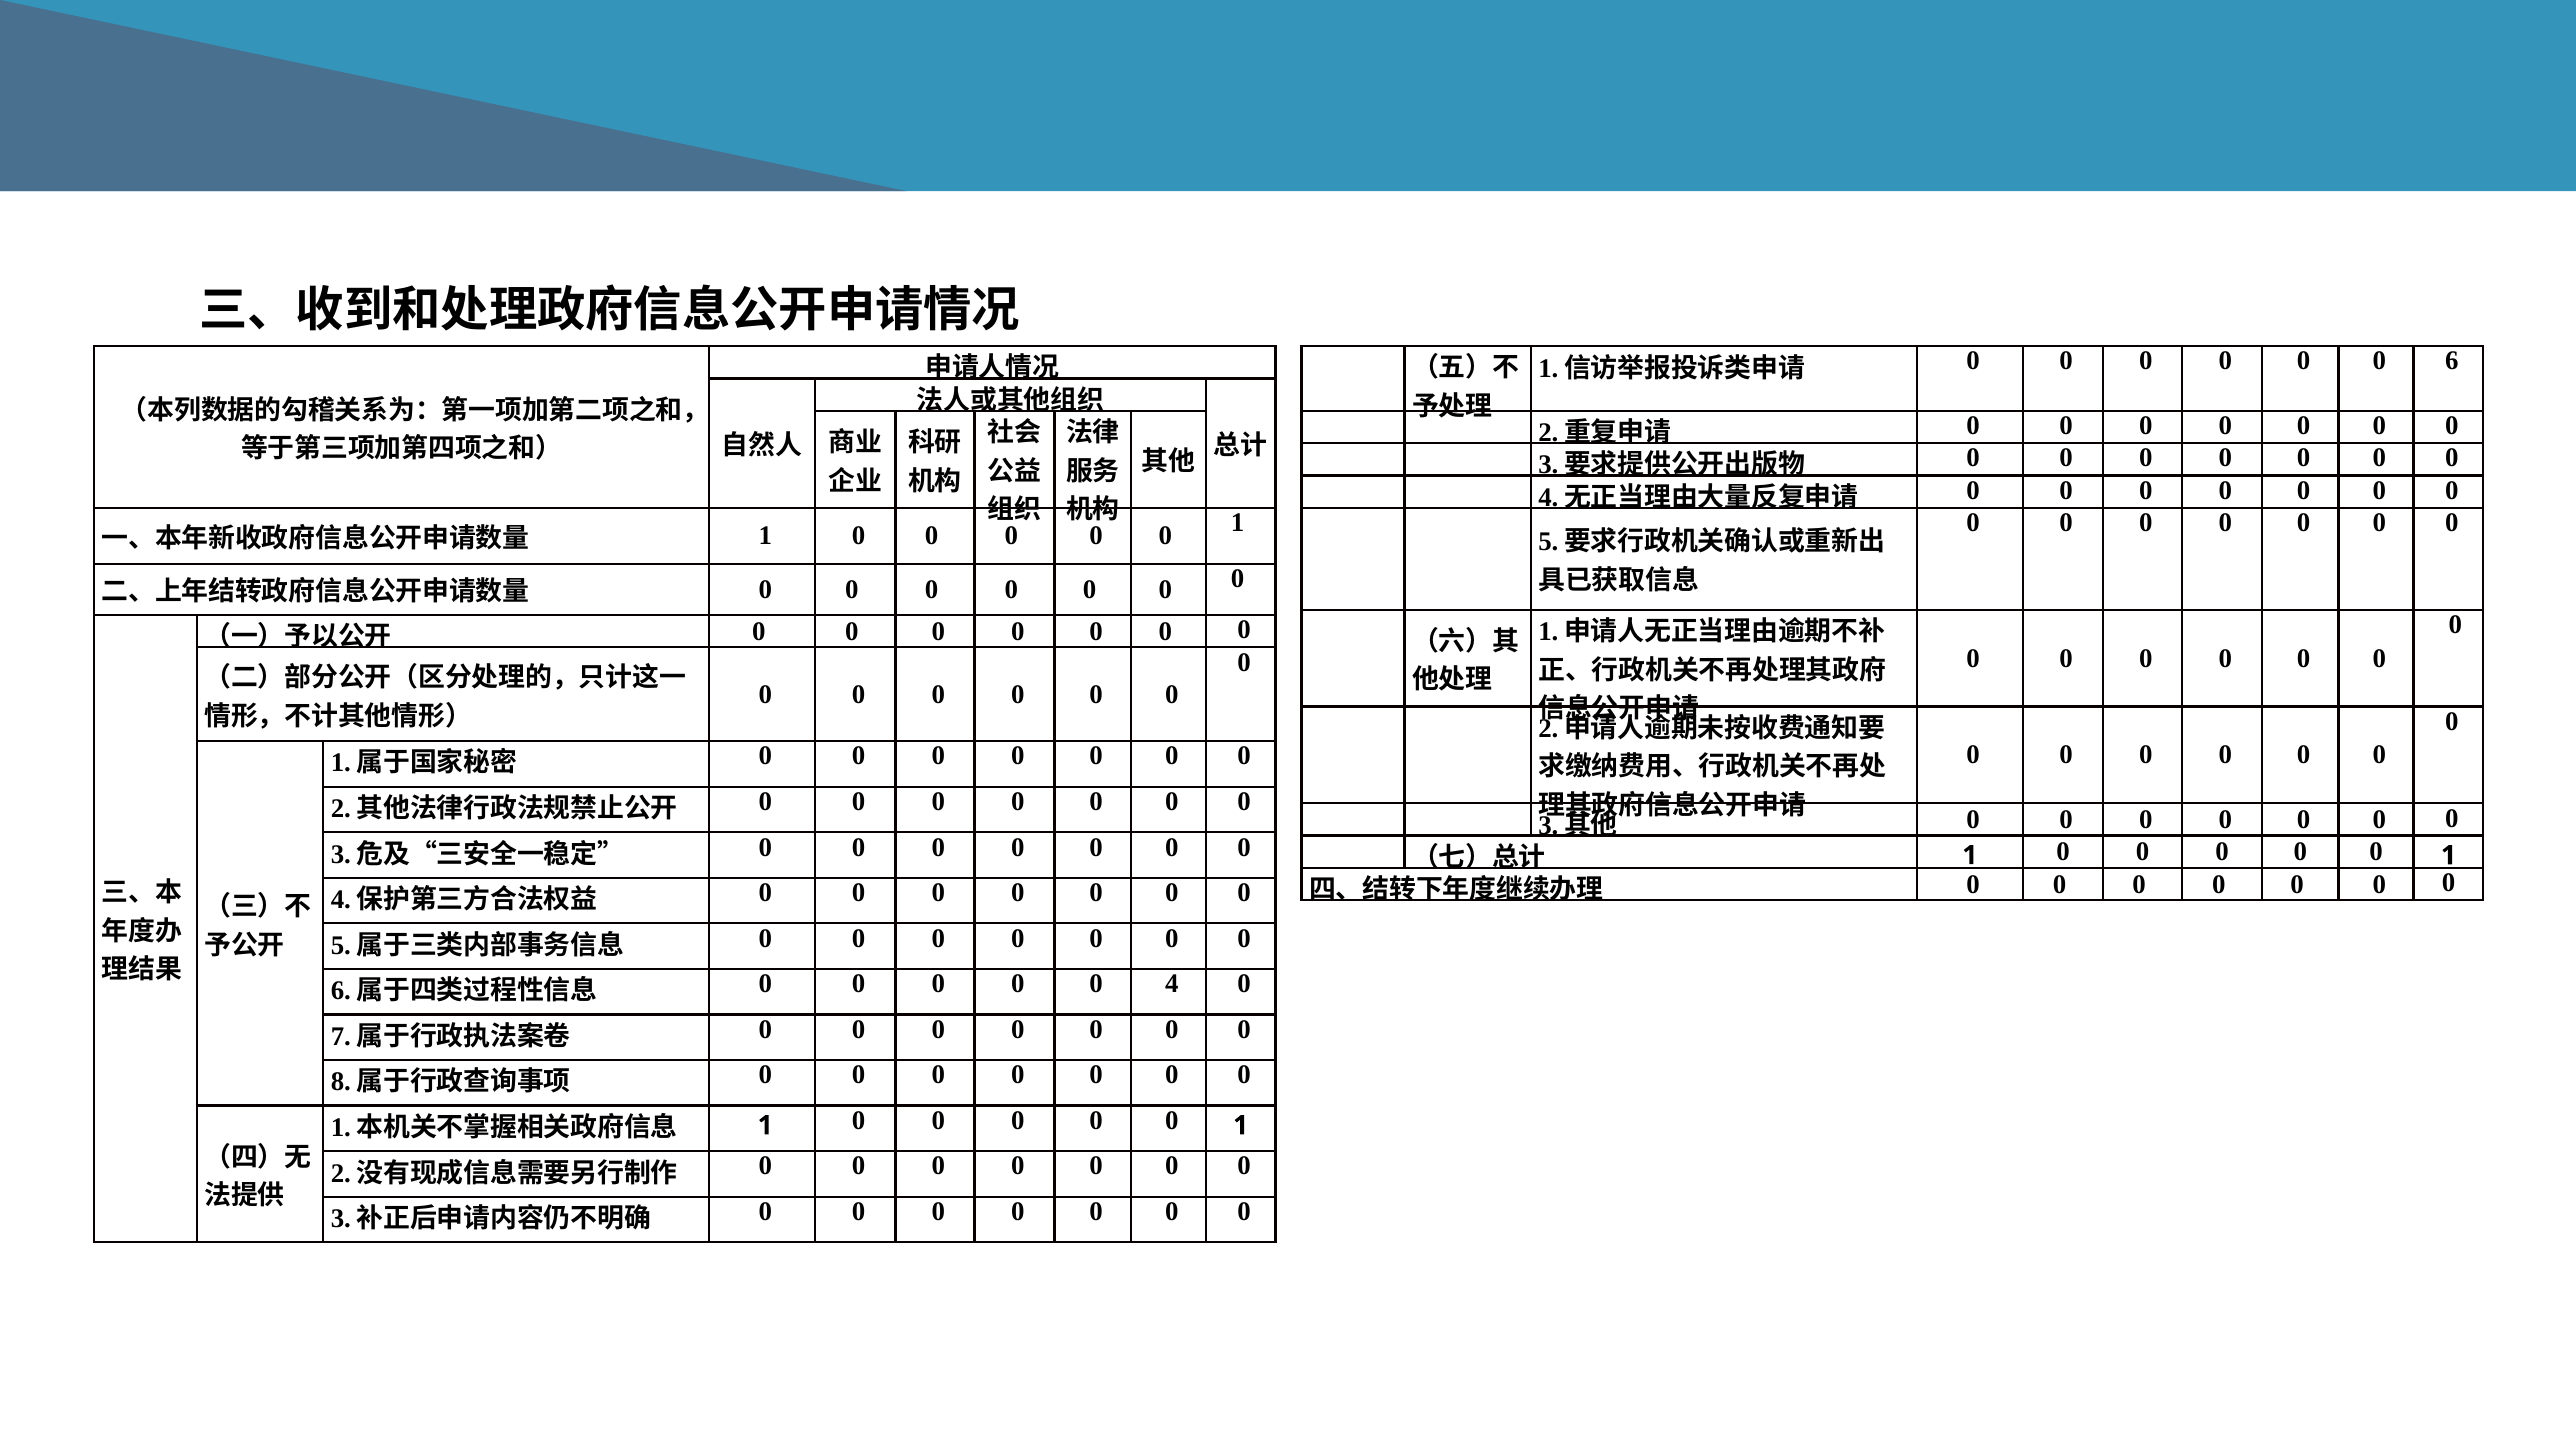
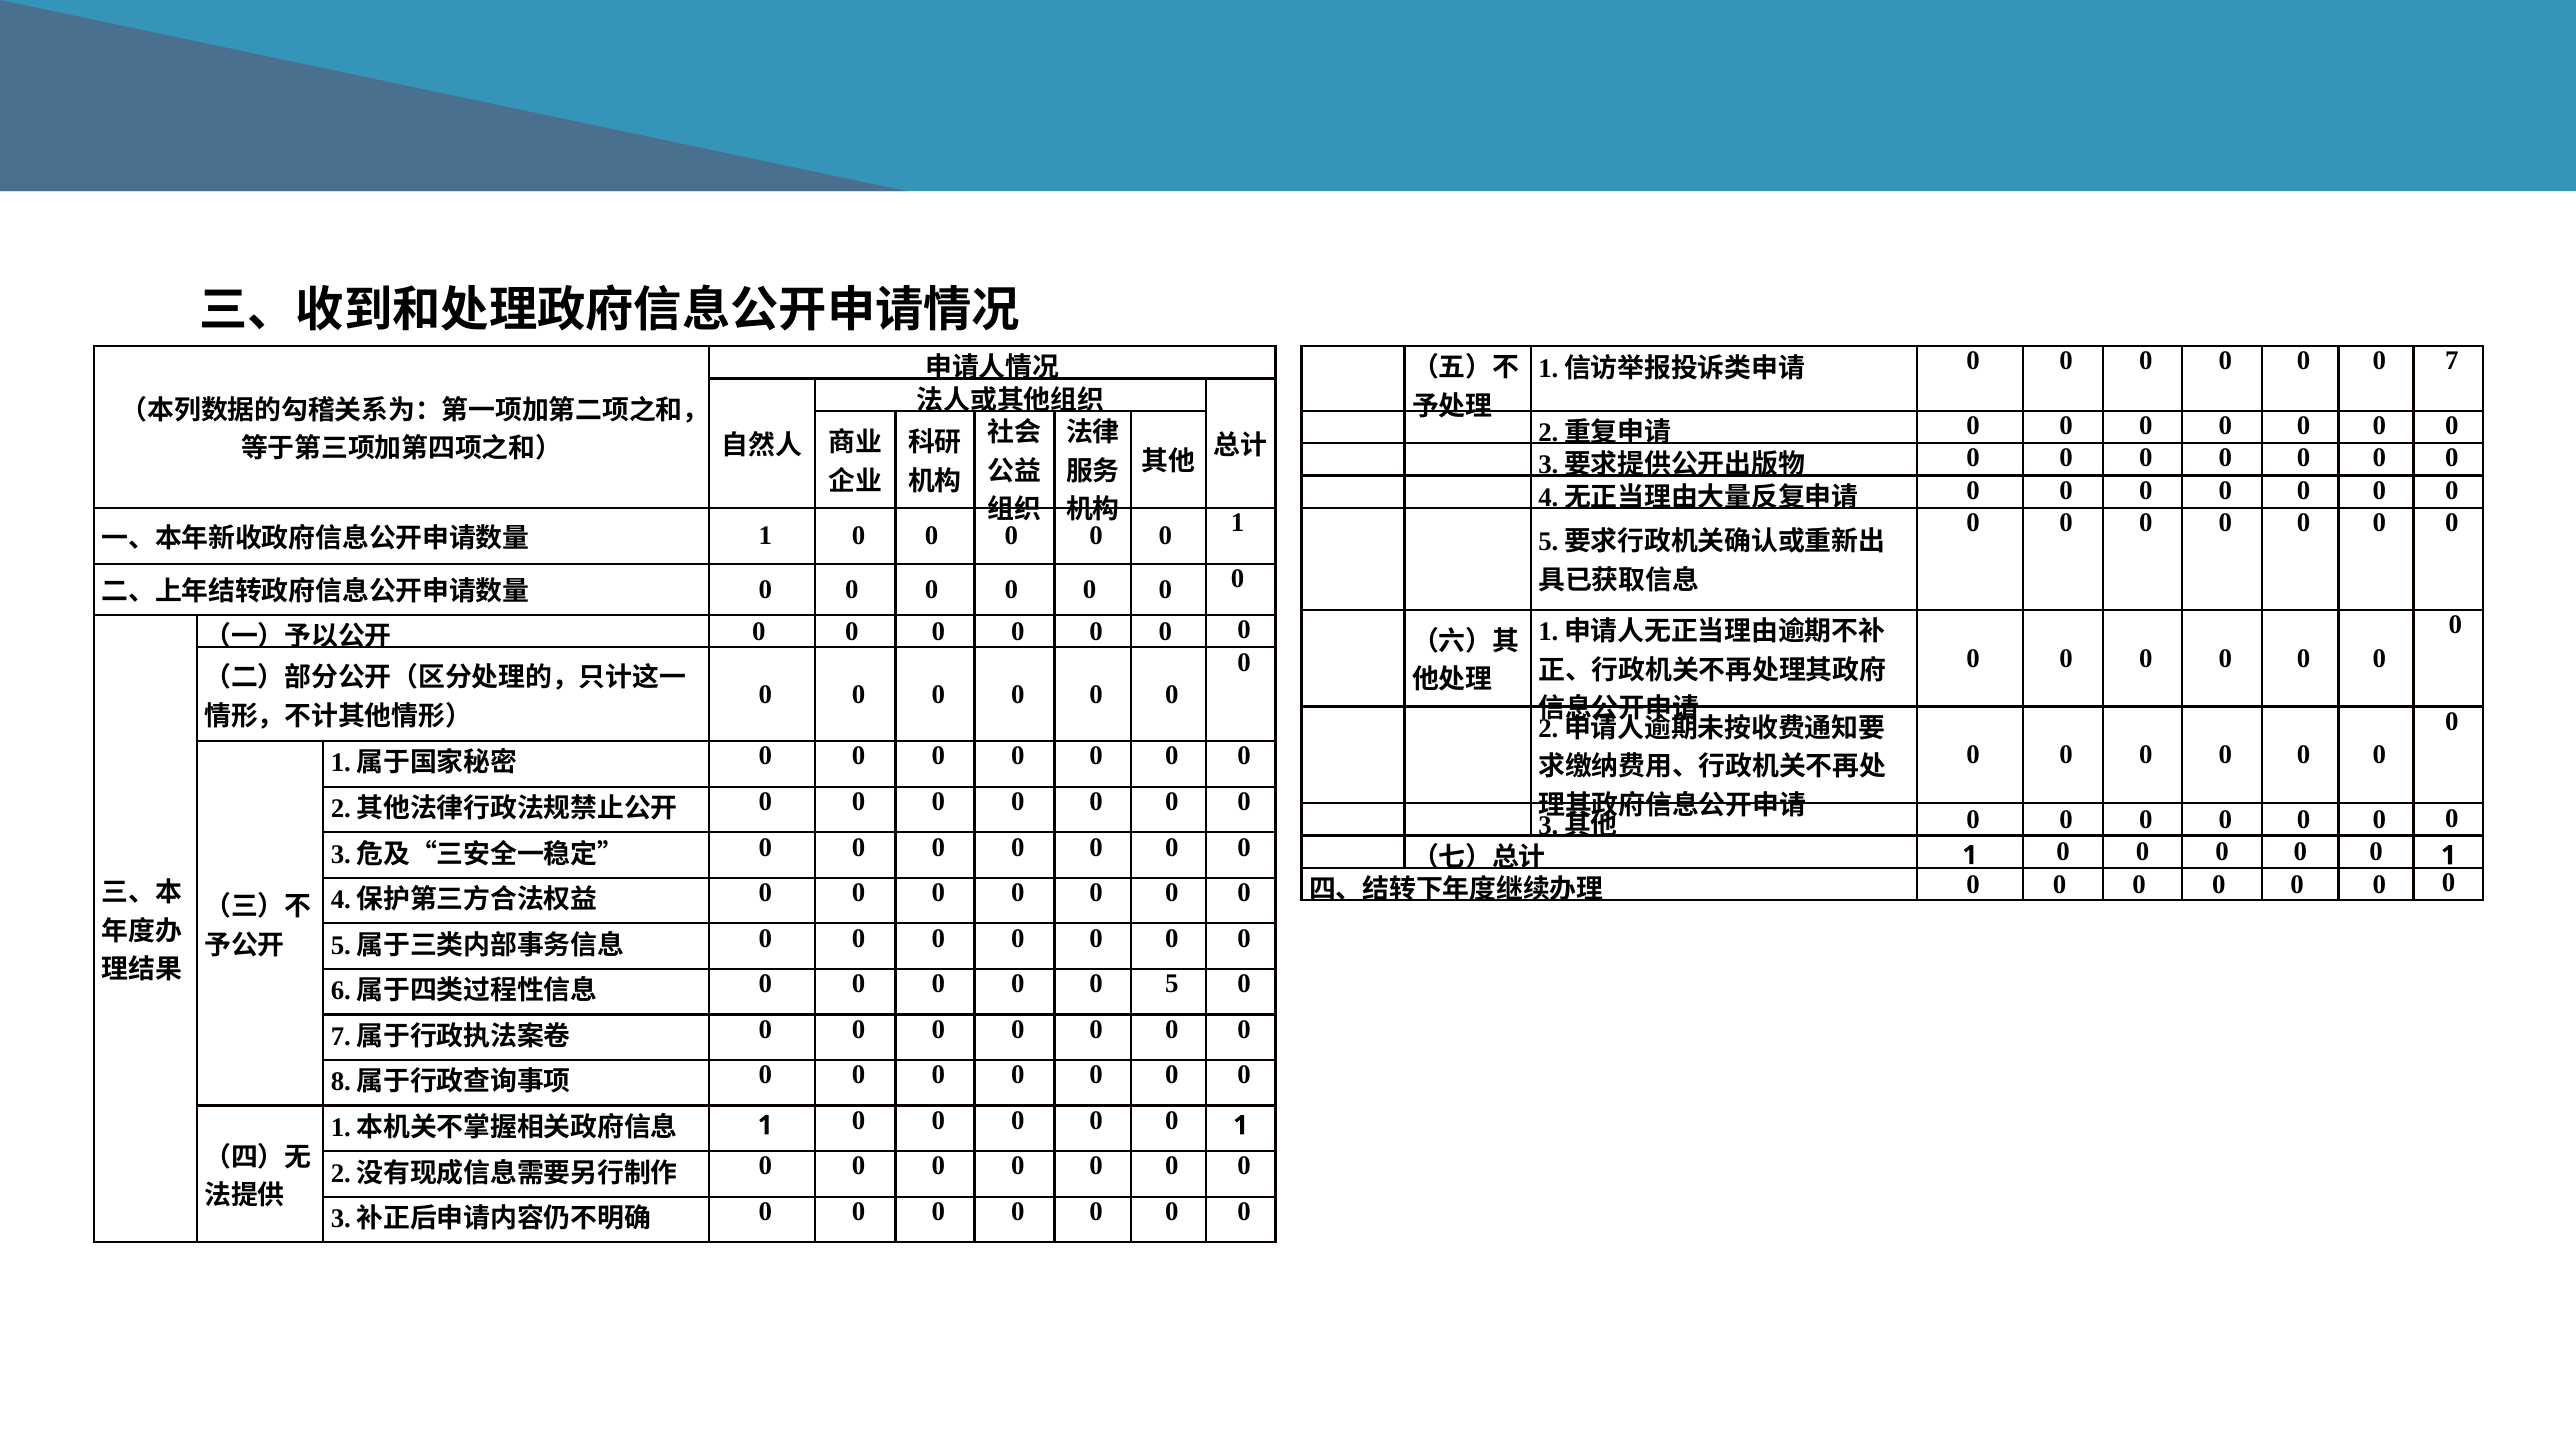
6: 6 -> 7
4: 4 -> 5
